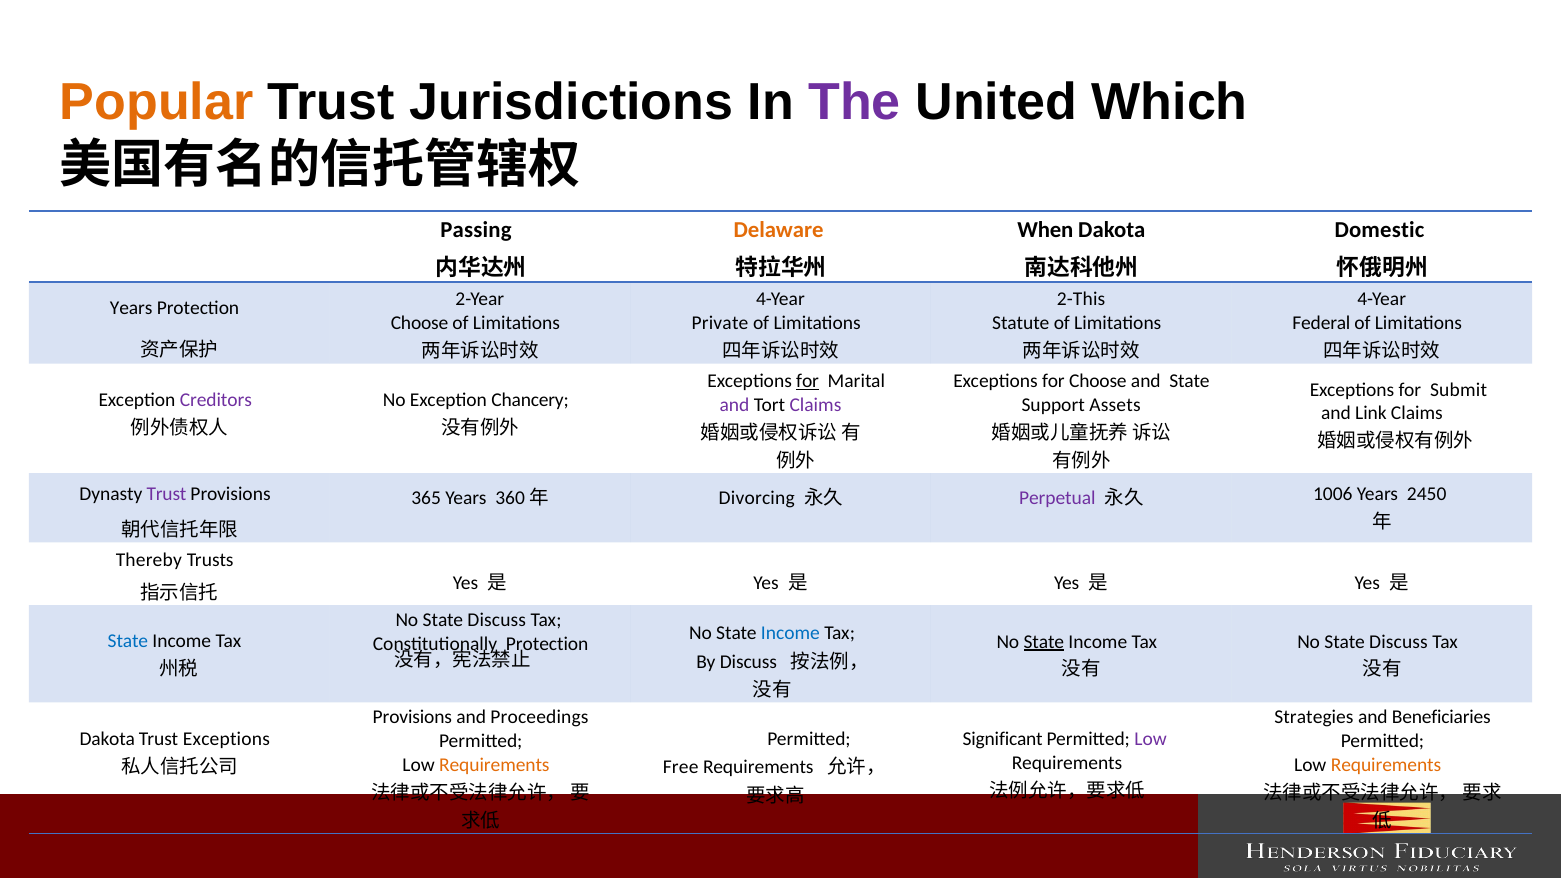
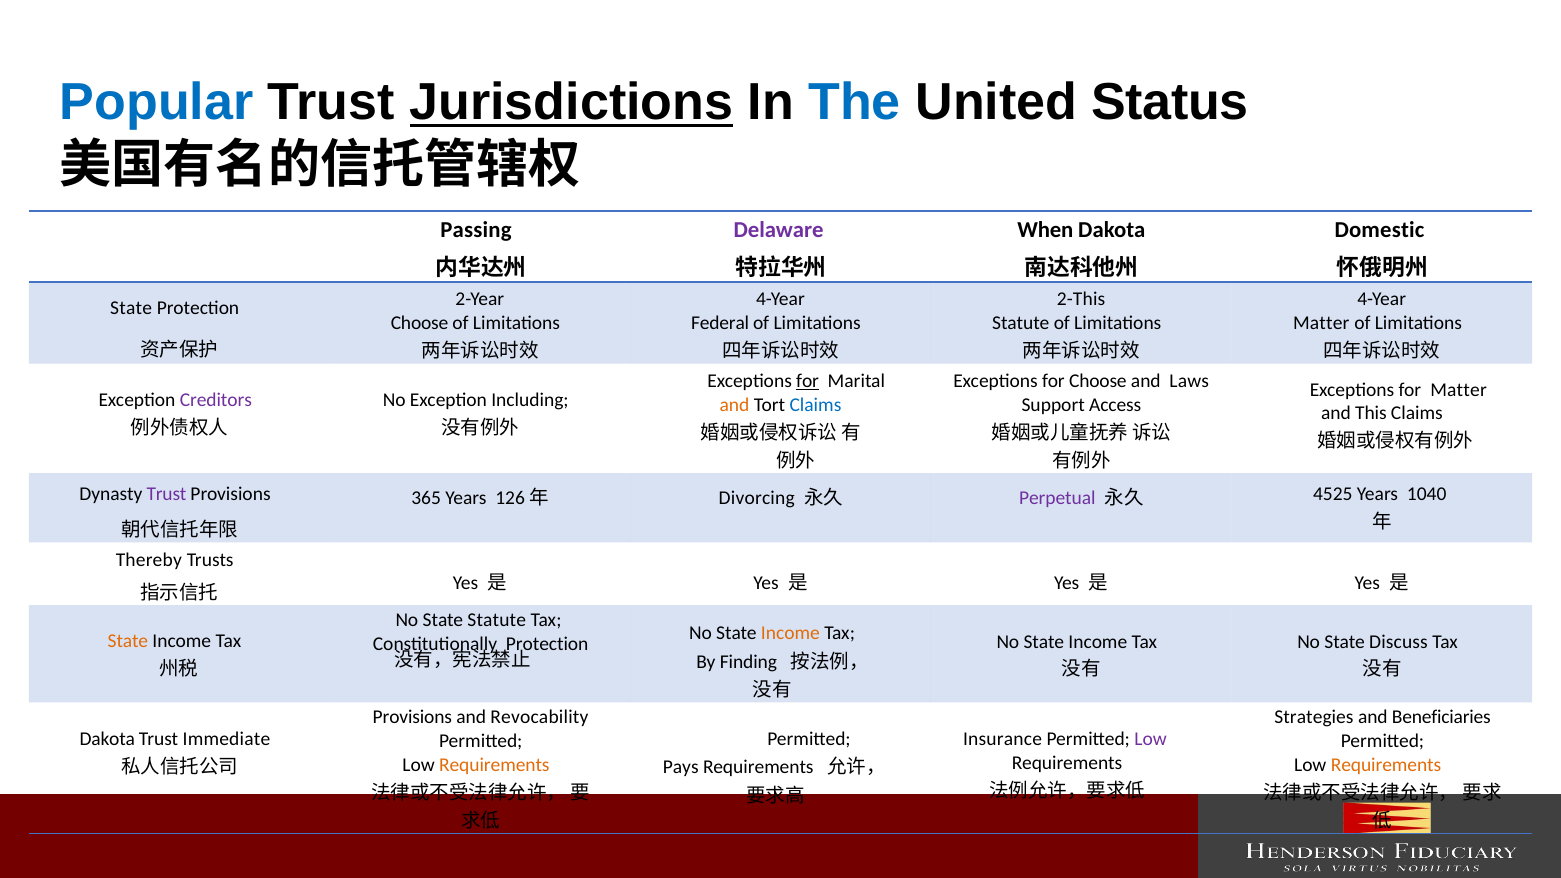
Popular colour: orange -> blue
Jurisdictions underline: none -> present
The colour: purple -> blue
Which: Which -> Status
Delaware colour: orange -> purple
Years at (131, 308): Years -> State
Private: Private -> Federal
Federal at (1321, 323): Federal -> Matter
and State: State -> Laws
for Submit: Submit -> Matter
Chancery: Chancery -> Including
and at (735, 405) colour: purple -> orange
Claims at (815, 405) colour: purple -> blue
Assets: Assets -> Access
Link: Link -> This
360: 360 -> 126
1006: 1006 -> 4525
2450: 2450 -> 1040
Discuss at (497, 620): Discuss -> Statute
Income at (790, 634) colour: blue -> orange
State at (128, 641) colour: blue -> orange
State at (1044, 642) underline: present -> none
By Discuss: Discuss -> Finding
Proceedings: Proceedings -> Revocability
Trust Exceptions: Exceptions -> Immediate
Significant: Significant -> Insurance
Free: Free -> Pays
